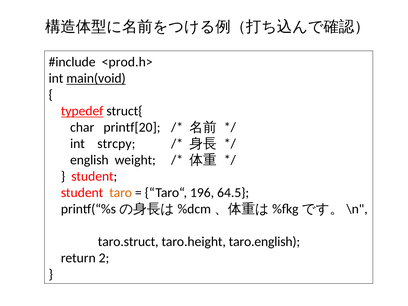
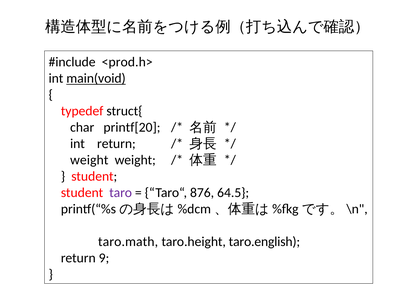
typedef underline: present -> none
int strcpy: strcpy -> return
english at (89, 160): english -> weight
taro colour: orange -> purple
196: 196 -> 876
taro.struct: taro.struct -> taro.math
2: 2 -> 9
